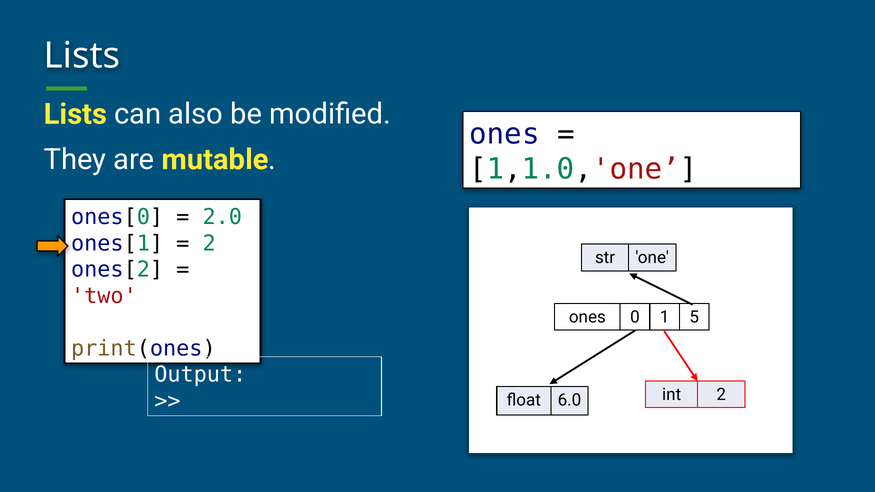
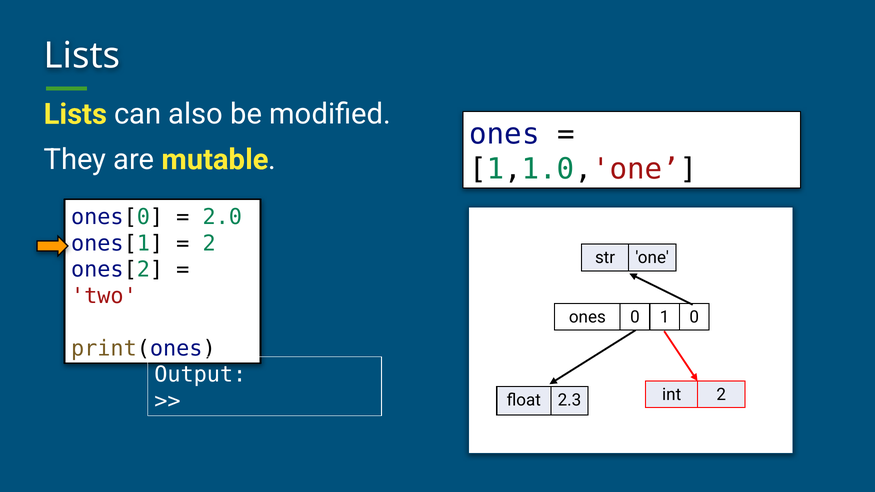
1 5: 5 -> 0
6.0: 6.0 -> 2.3
